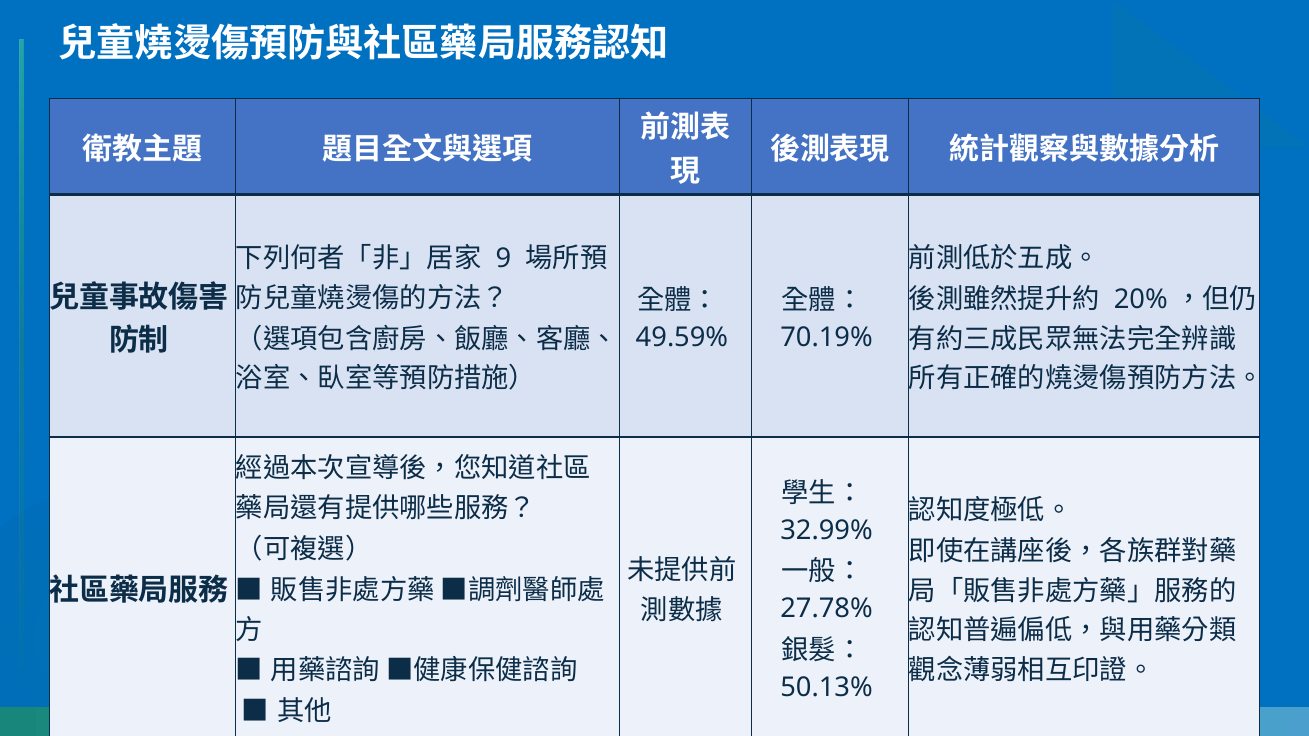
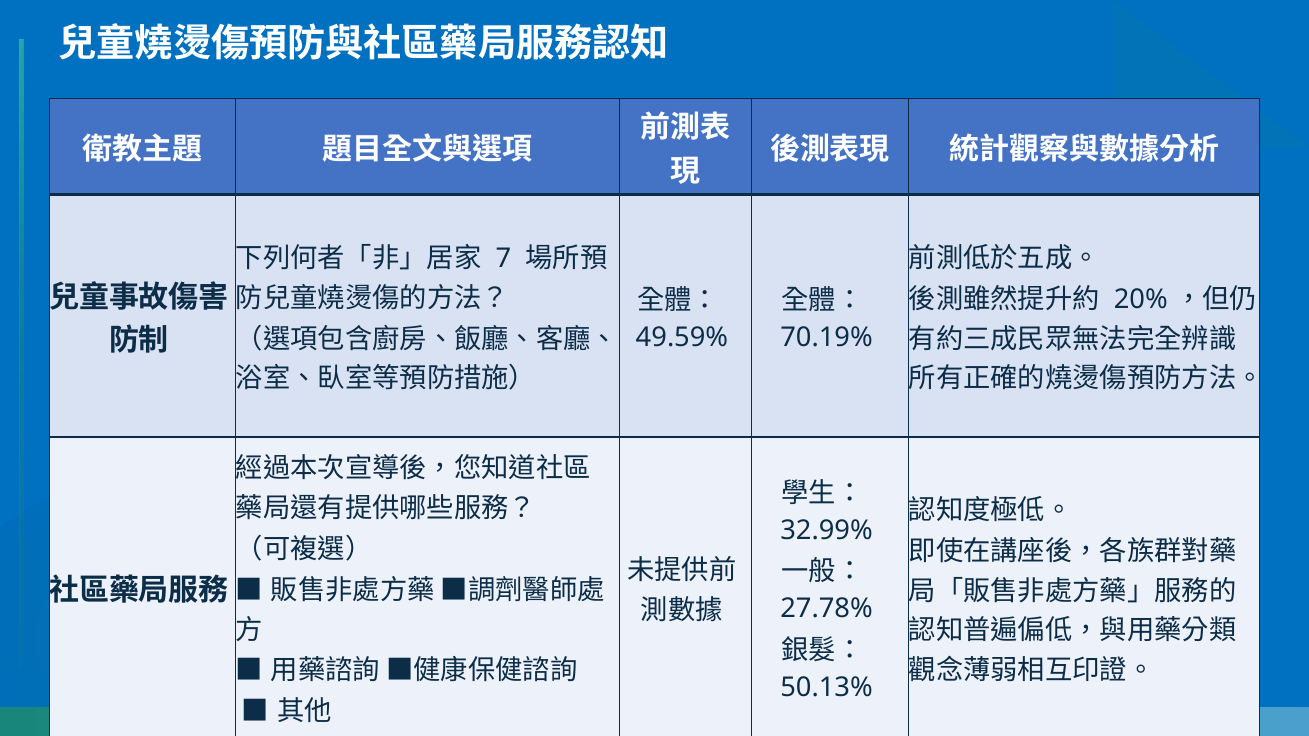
9: 9 -> 7
